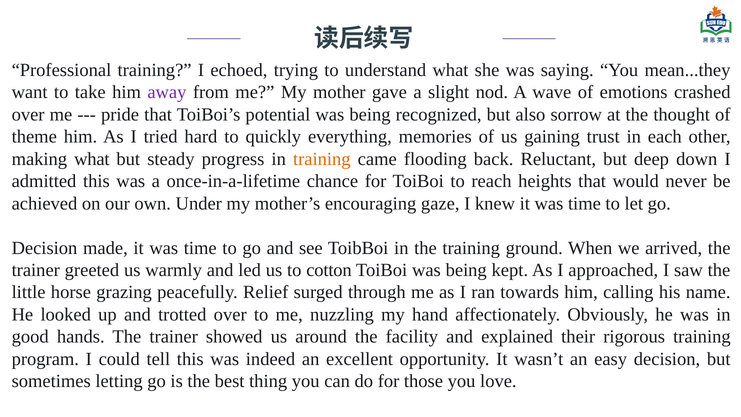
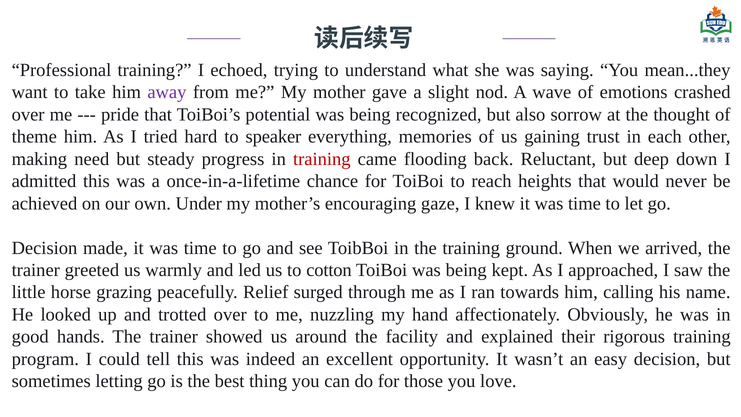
quickly: quickly -> speaker
making what: what -> need
training at (322, 159) colour: orange -> red
